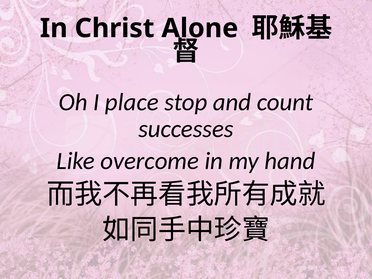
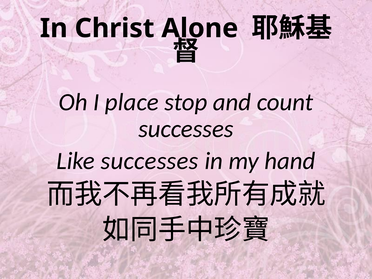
Like overcome: overcome -> successes
